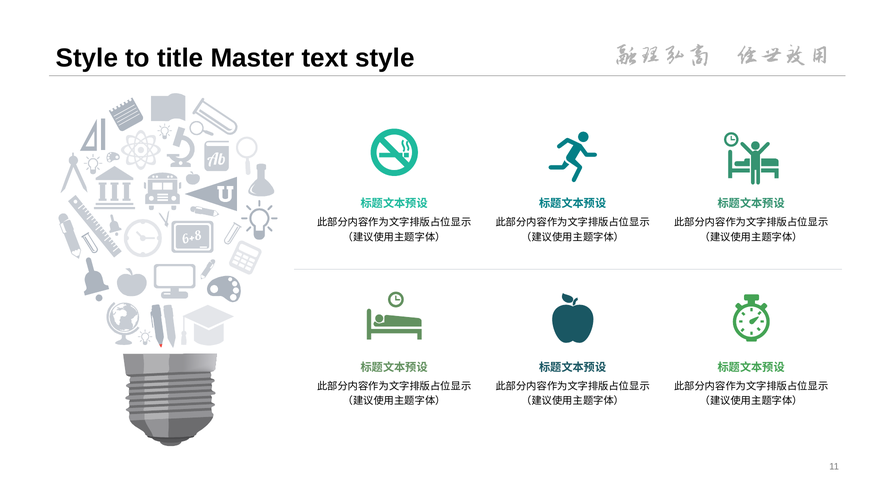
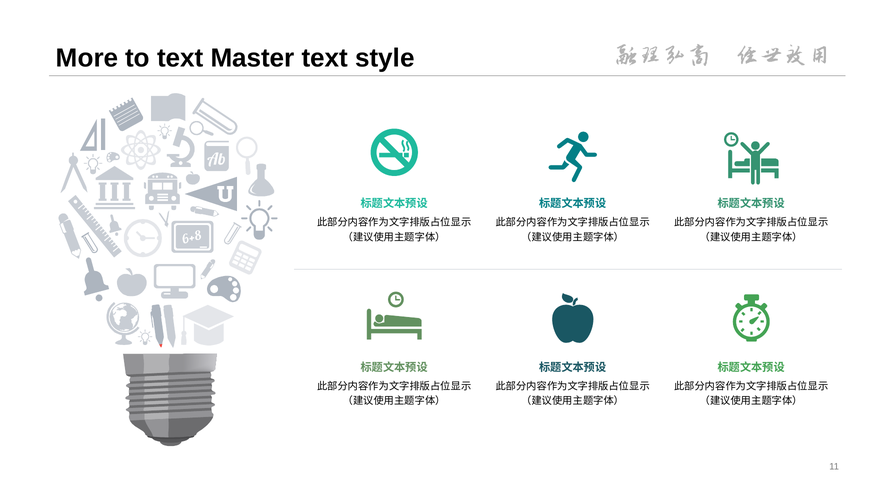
Style at (87, 58): Style -> More
to title: title -> text
